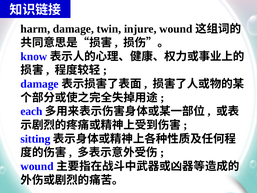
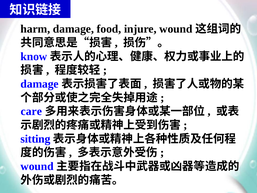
twin: twin -> food
each: each -> care
